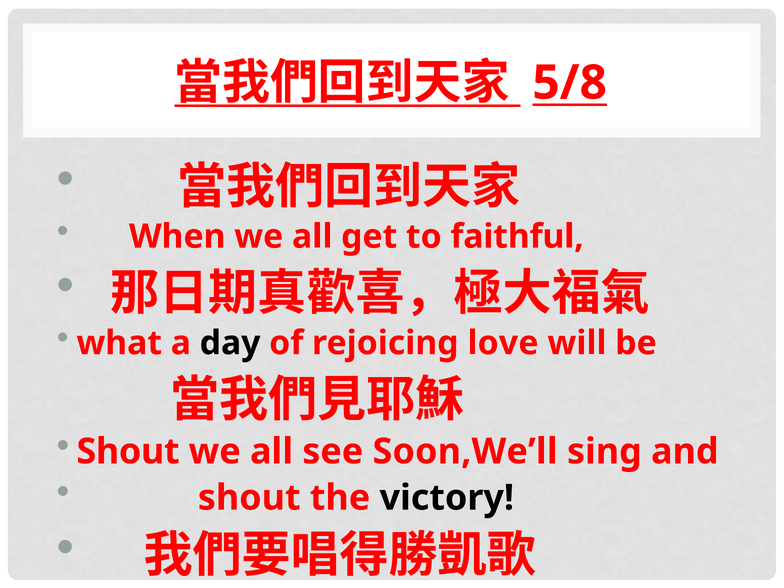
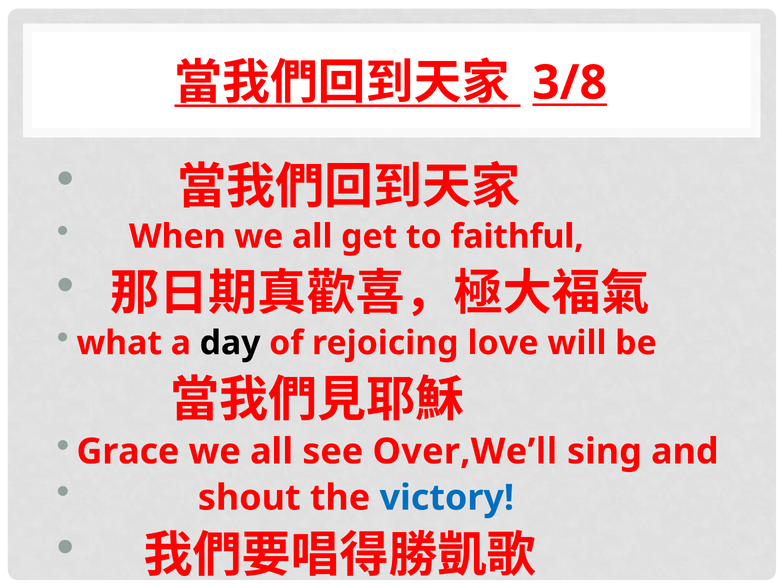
5/8: 5/8 -> 3/8
Shout at (128, 452): Shout -> Grace
Soon,We’ll: Soon,We’ll -> Over,We’ll
victory colour: black -> blue
